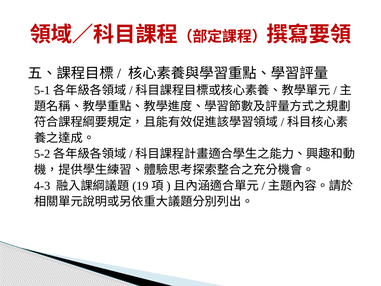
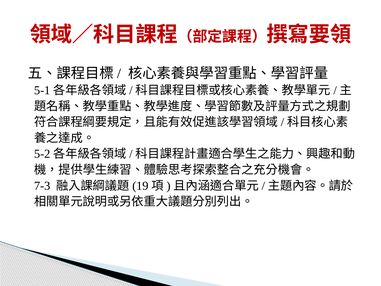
4-3: 4-3 -> 7-3
